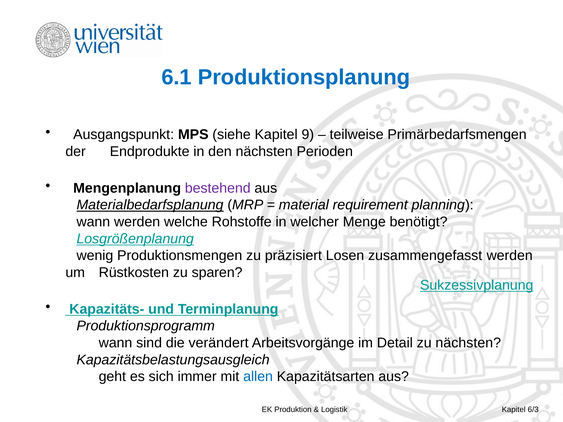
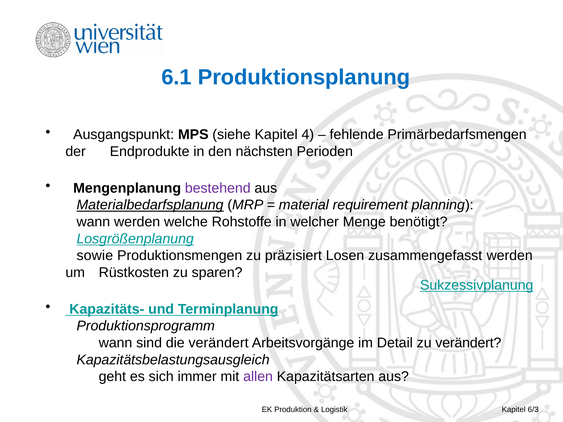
9: 9 -> 4
teilweise: teilweise -> fehlende
wenig: wenig -> sowie
zu nächsten: nächsten -> verändert
allen colour: blue -> purple
